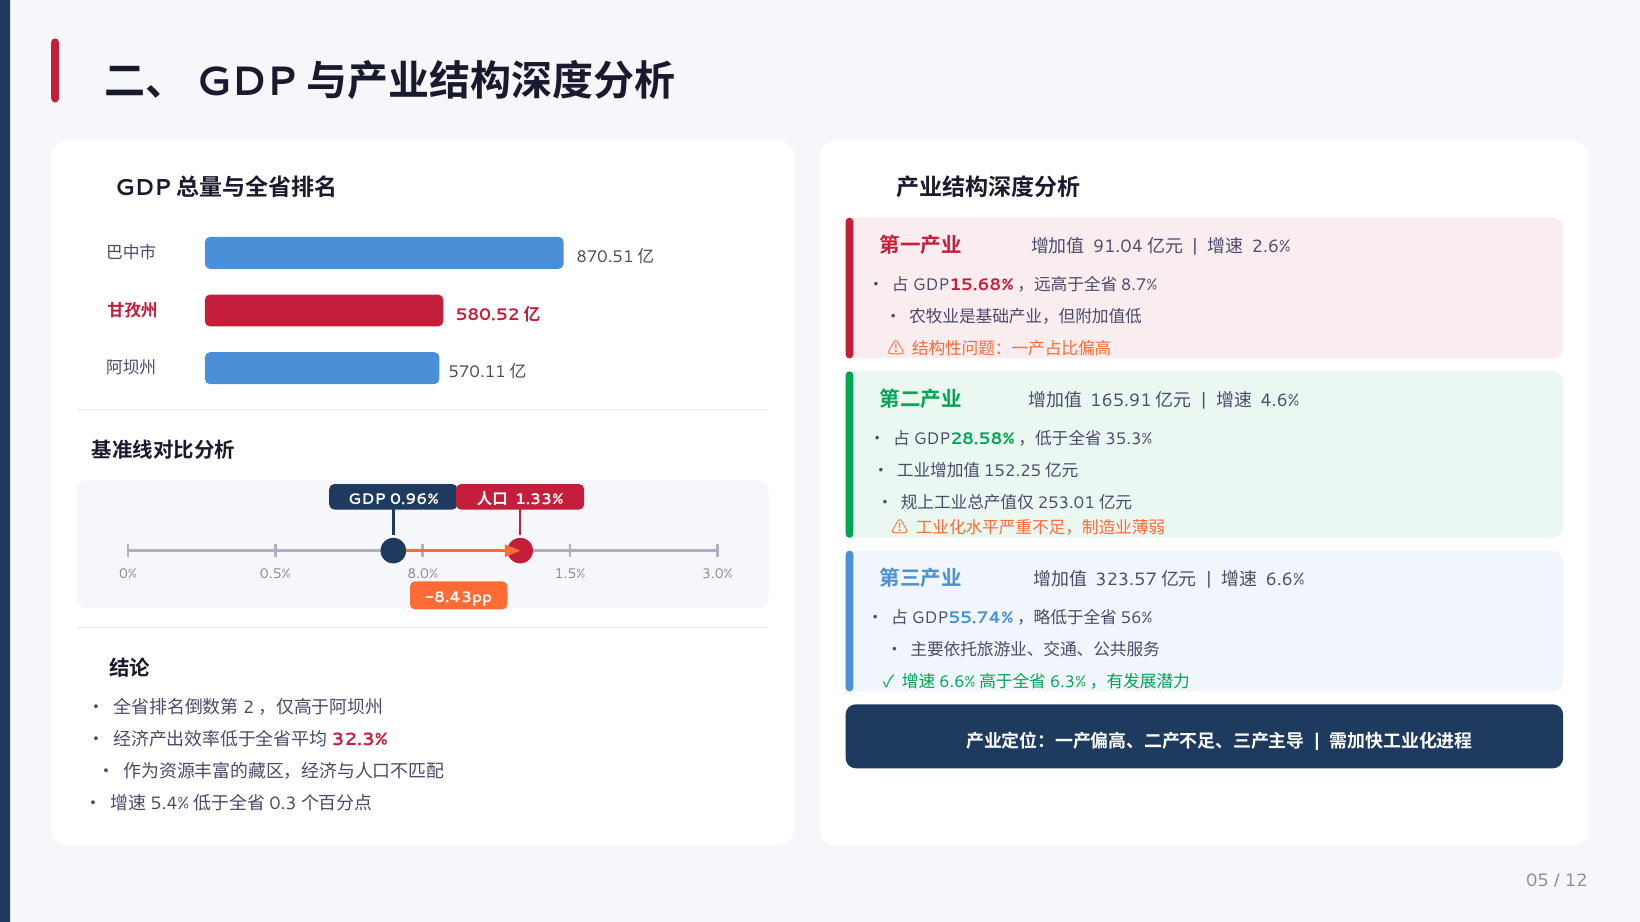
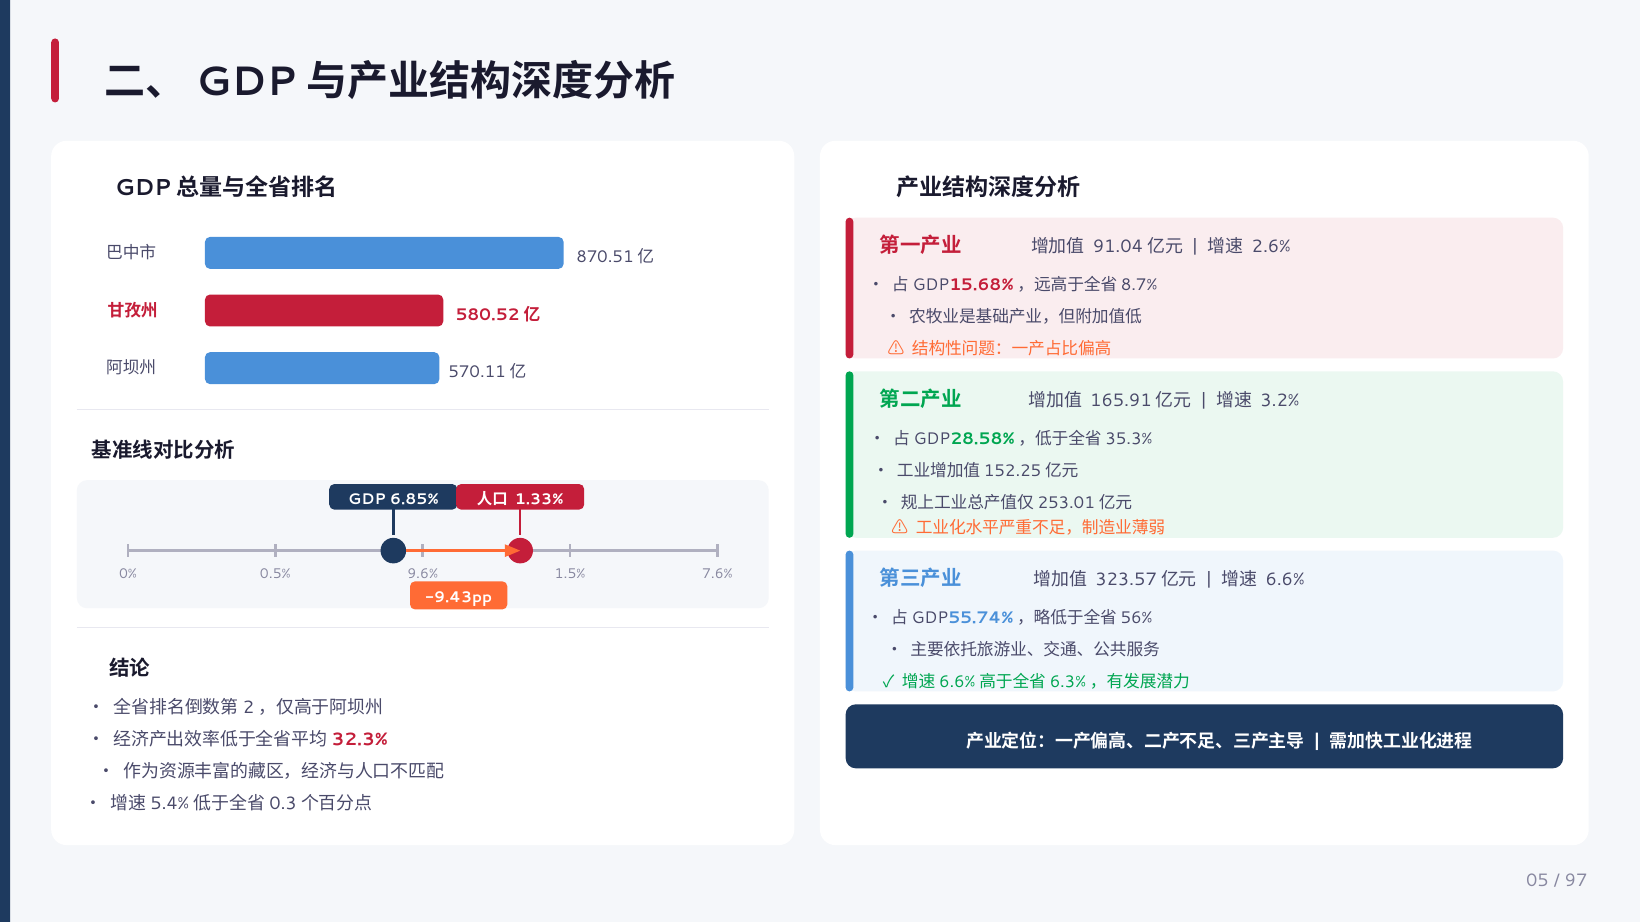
4.6%: 4.6% -> 3.2%
0.96%: 0.96% -> 6.85%
8.0%: 8.0% -> 9.6%
3.0%: 3.0% -> 7.6%
-8.43pp: -8.43pp -> -9.43pp
12: 12 -> 97
